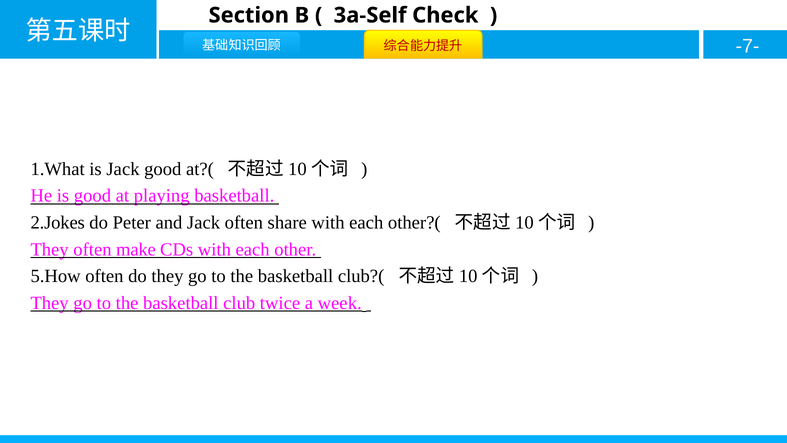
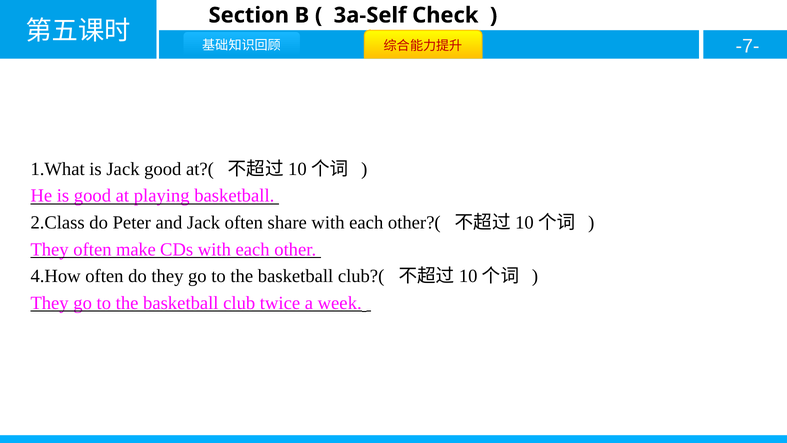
2.Jokes: 2.Jokes -> 2.Class
5.How: 5.How -> 4.How
